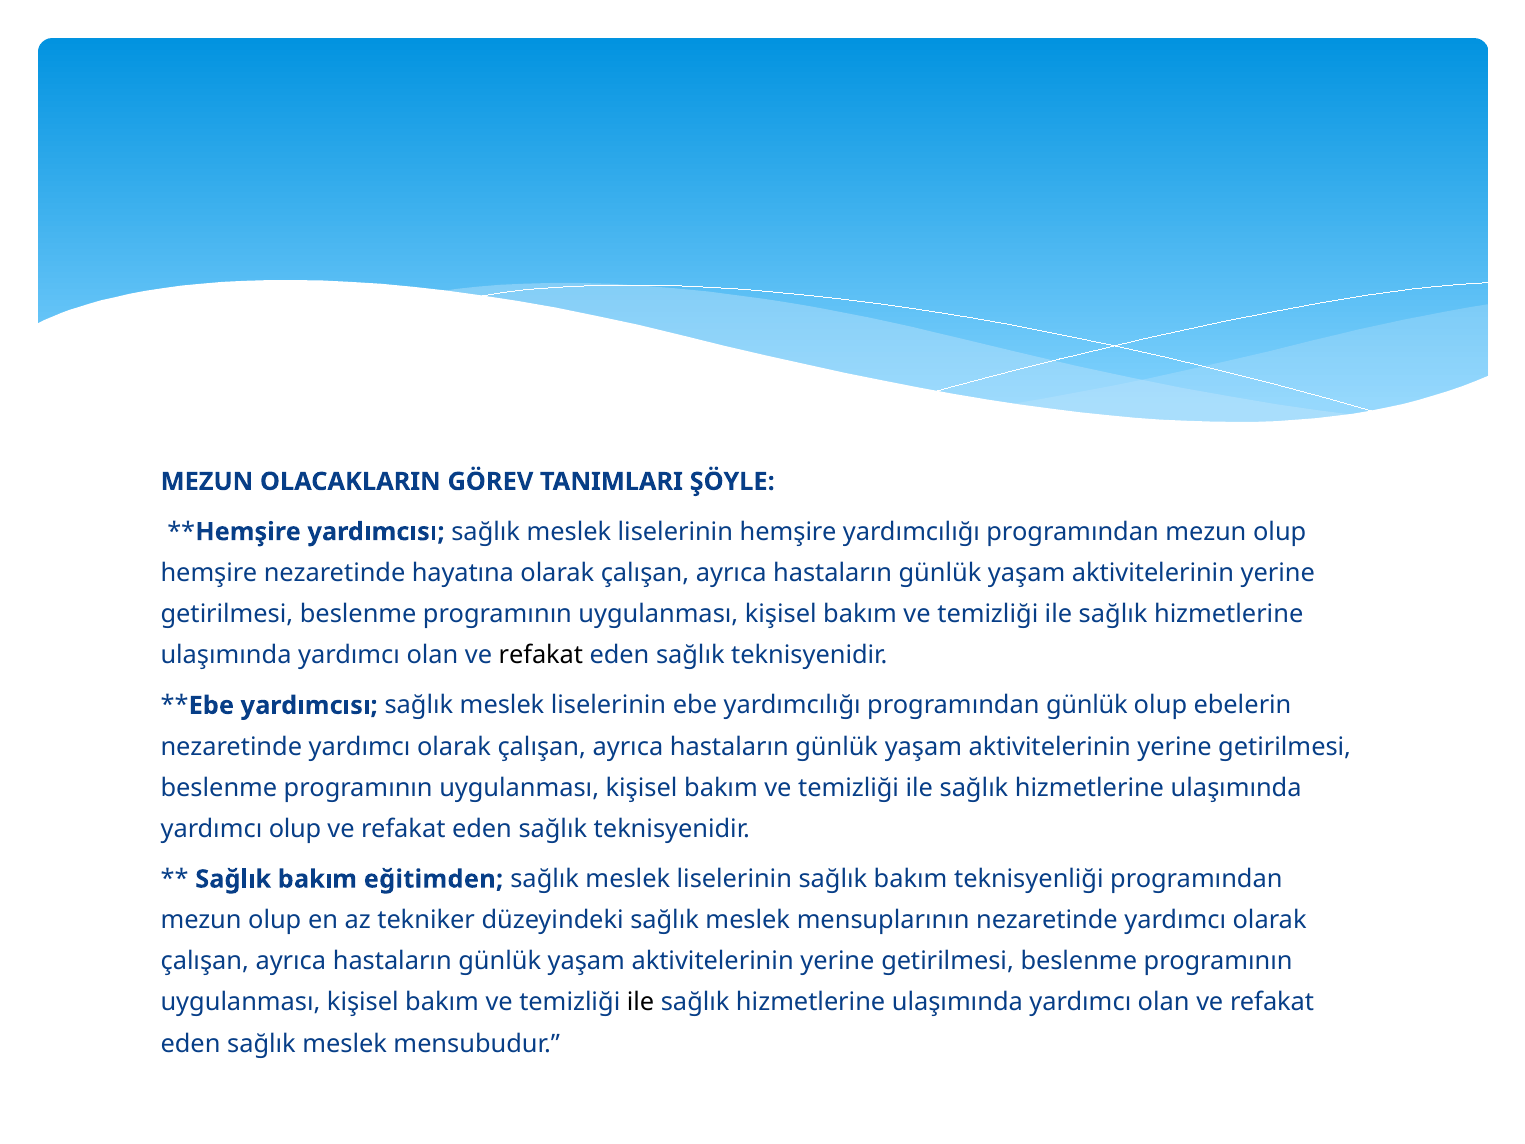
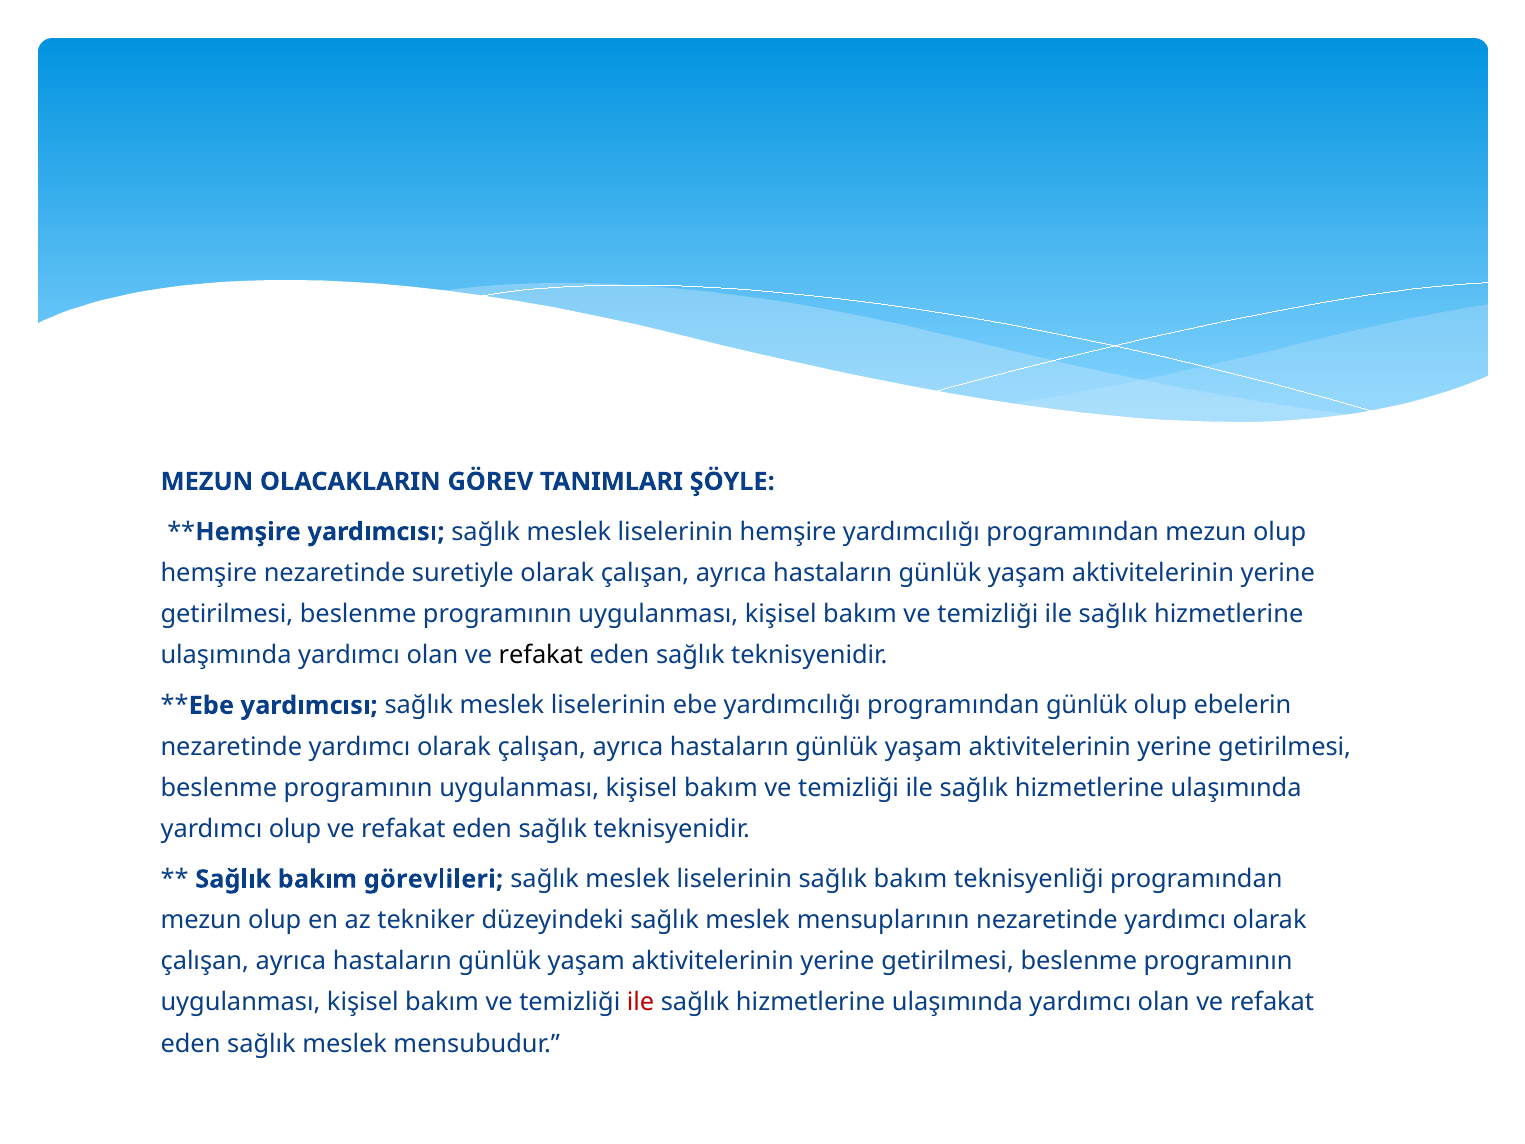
hayatına: hayatına -> suretiyle
eğitimden: eğitimden -> görevlileri
ile at (641, 1002) colour: black -> red
